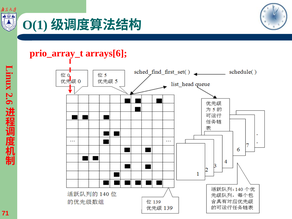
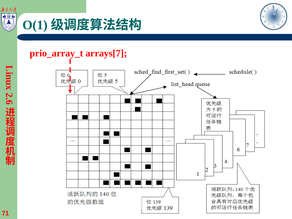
arrays[6: arrays[6 -> arrays[7
